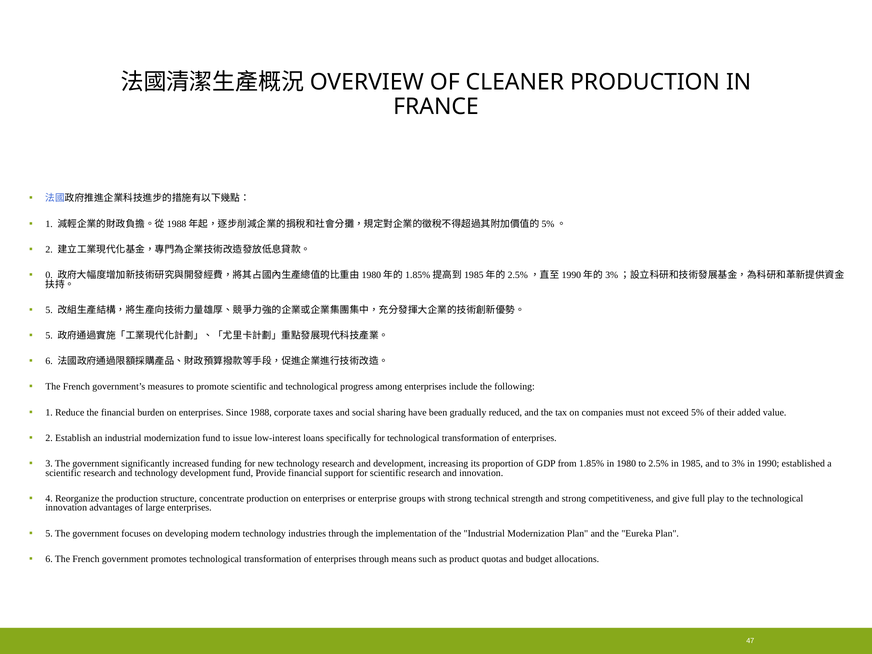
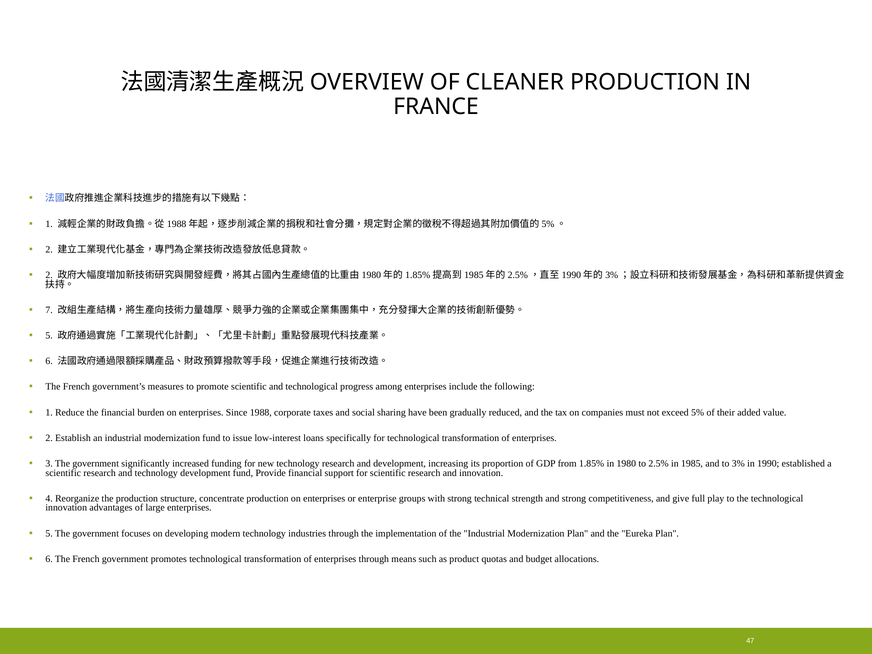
0 at (49, 275): 0 -> 2
5 at (49, 310): 5 -> 7
